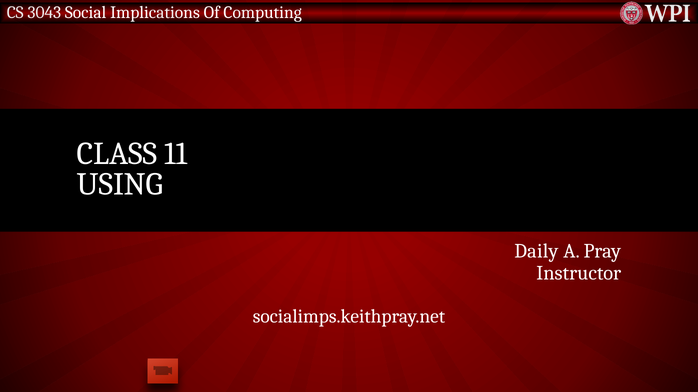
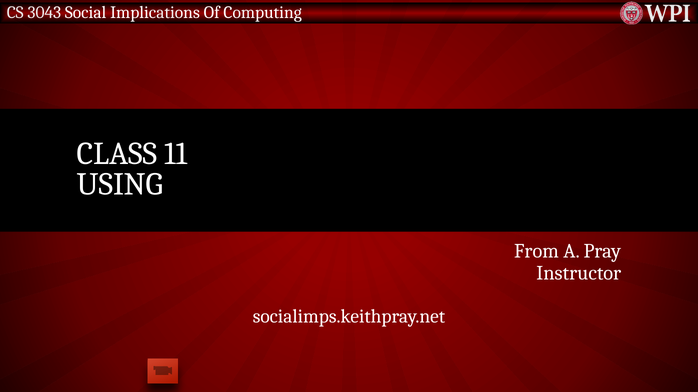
Daily: Daily -> From
